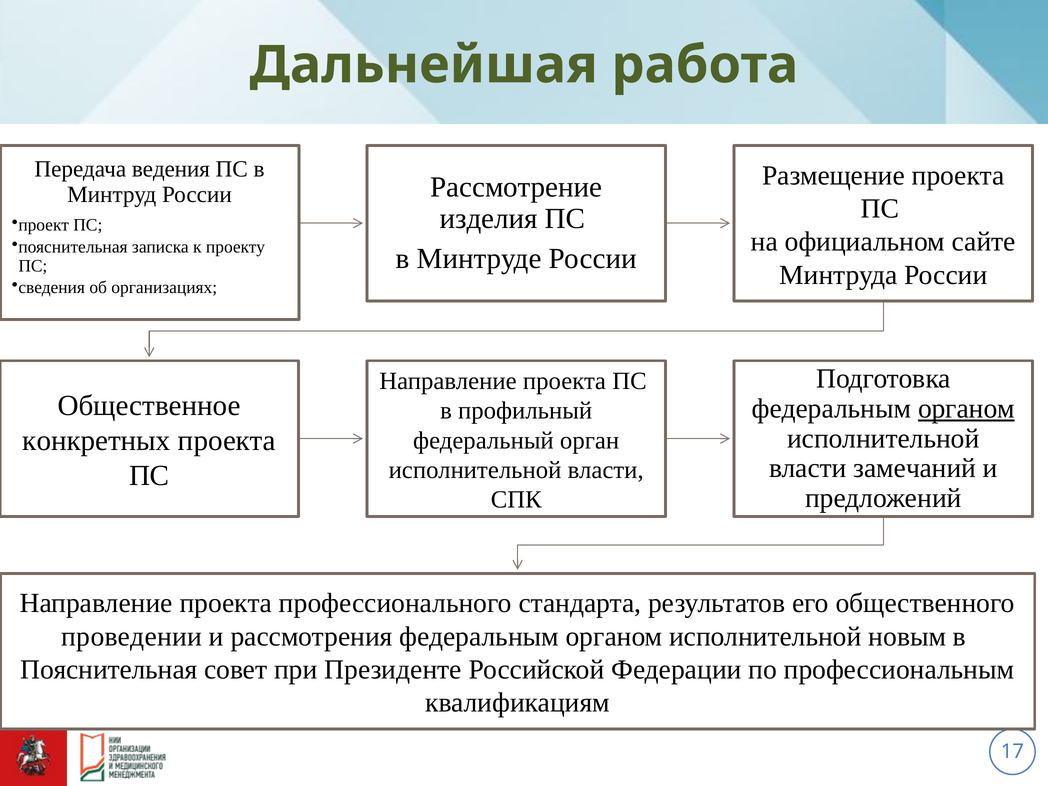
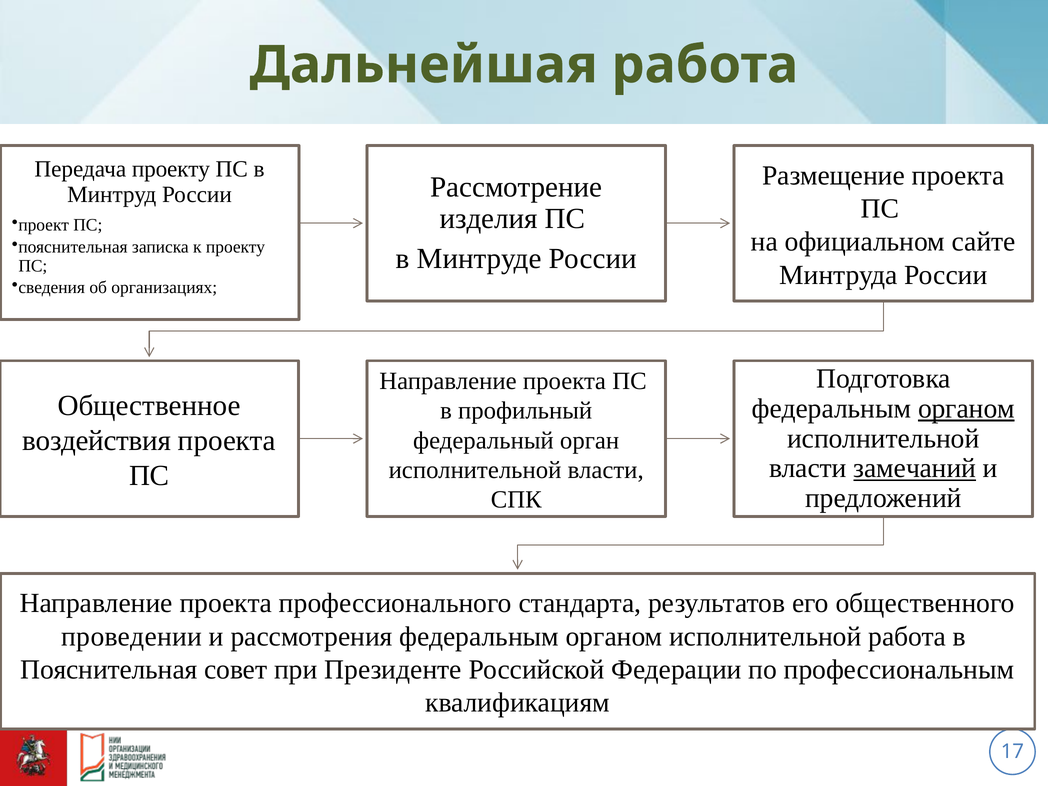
Передача ведения: ведения -> проекту
конкретных: конкретных -> воздействия
замечаний underline: none -> present
исполнительной новым: новым -> работа
